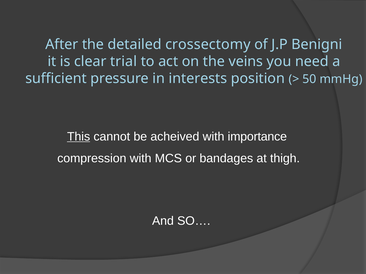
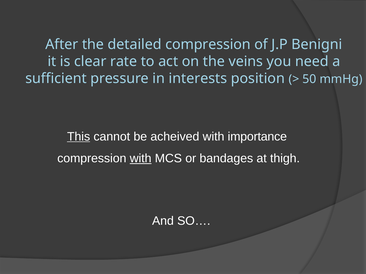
detailed crossectomy: crossectomy -> compression
trial: trial -> rate
with at (141, 159) underline: none -> present
